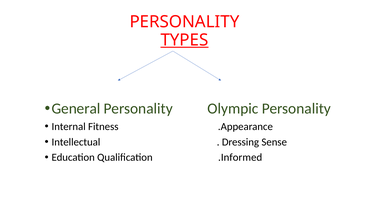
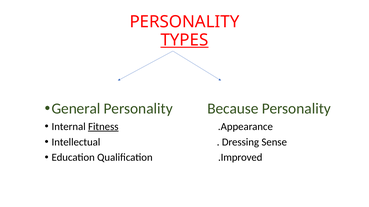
Olympic: Olympic -> Because
Fitness underline: none -> present
.Informed: .Informed -> .Improved
